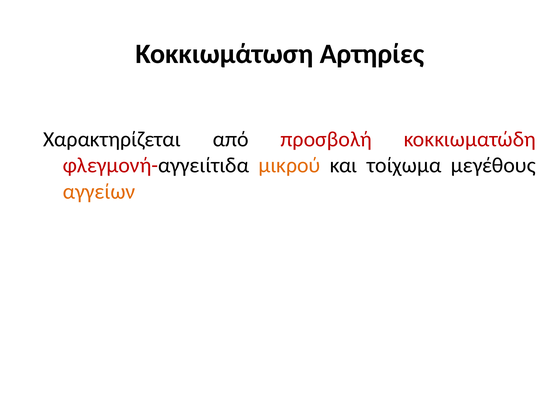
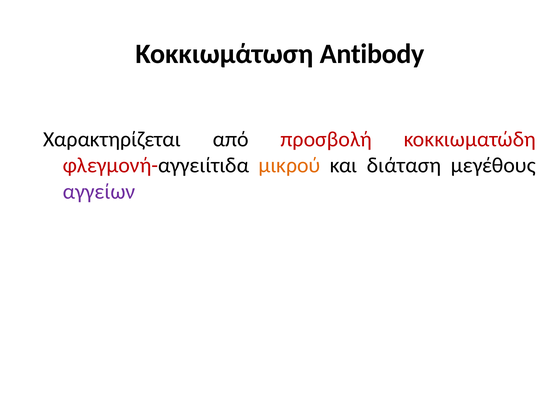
Αρτηρίες: Αρτηρίες -> Antibody
τοίχωμα: τοίχωμα -> διάταση
αγγείων colour: orange -> purple
